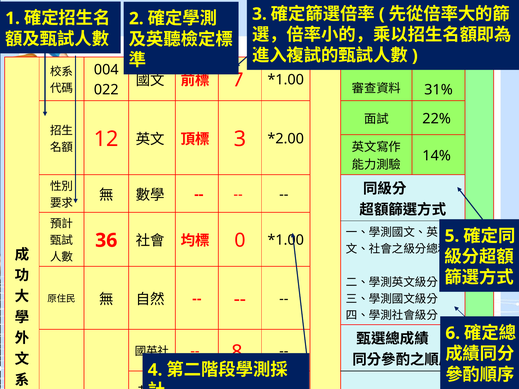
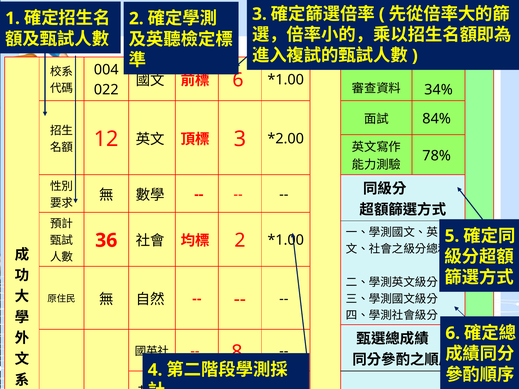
7 at (238, 80): 7 -> 6
31%: 31% -> 34%
22%: 22% -> 84%
14%: 14% -> 78%
0 at (240, 241): 0 -> 2
